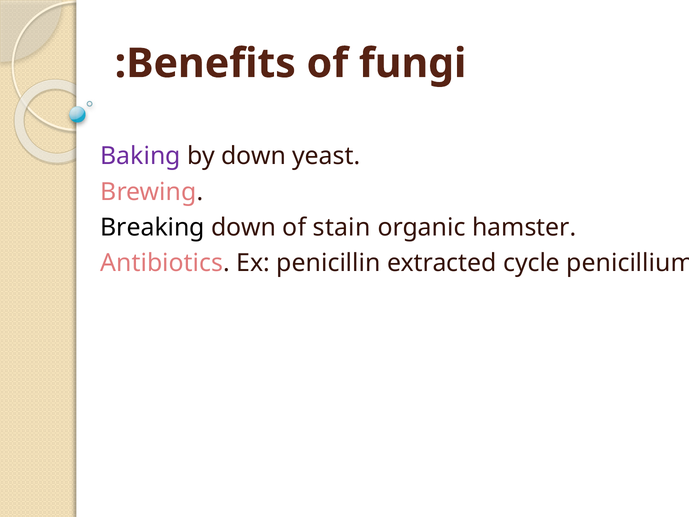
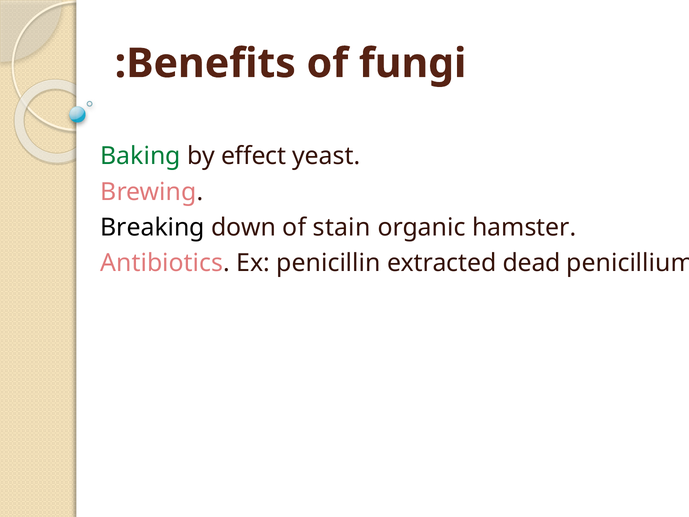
Baking colour: purple -> green
by down: down -> effect
cycle: cycle -> dead
